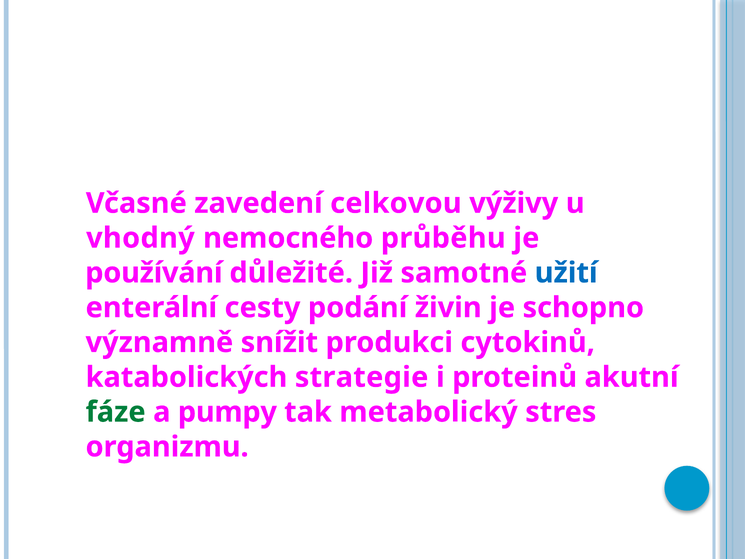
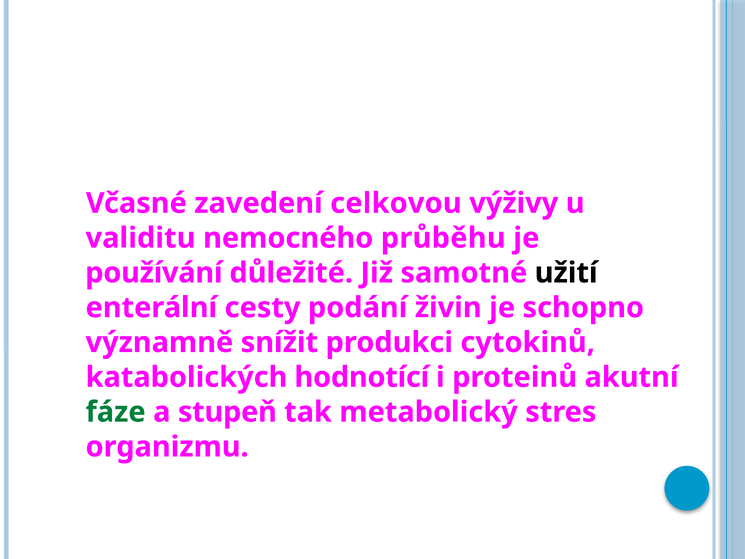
vhodný: vhodný -> validitu
užití colour: blue -> black
strategie: strategie -> hodnotící
pumpy: pumpy -> stupeň
